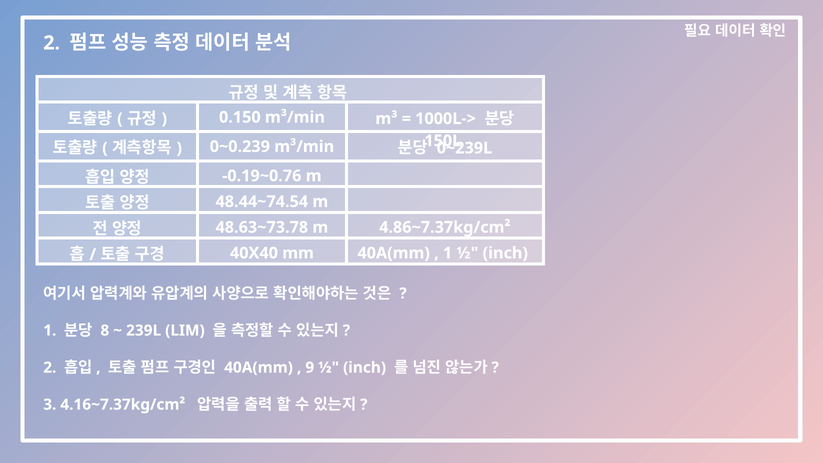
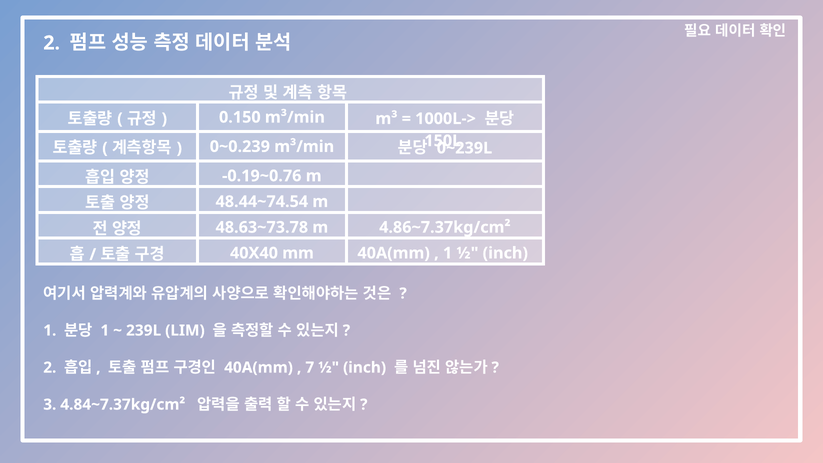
8 at (105, 330): 8 -> 1
9: 9 -> 7
4.16~7.37kg/cm²: 4.16~7.37kg/cm² -> 4.84~7.37kg/cm²
